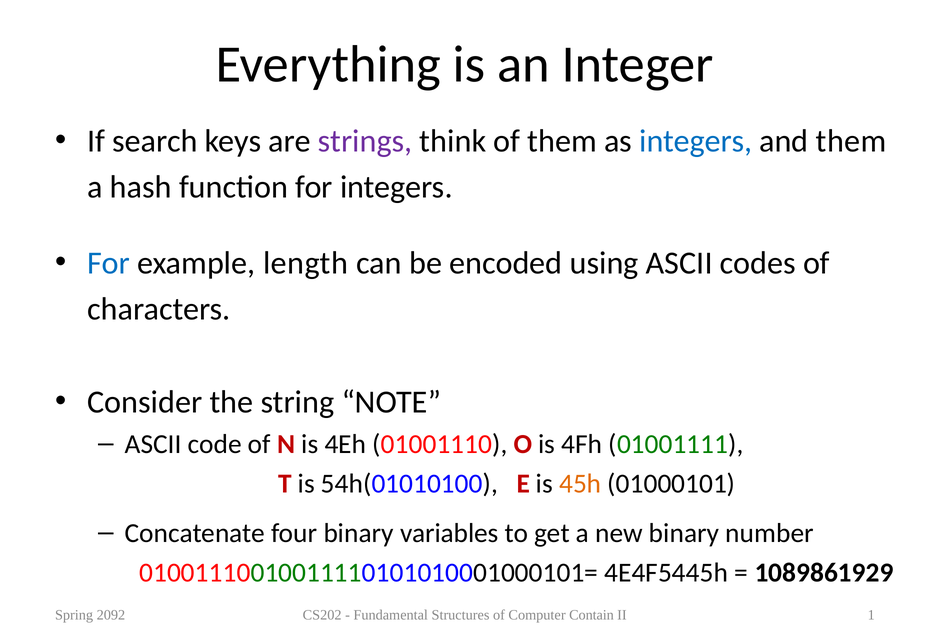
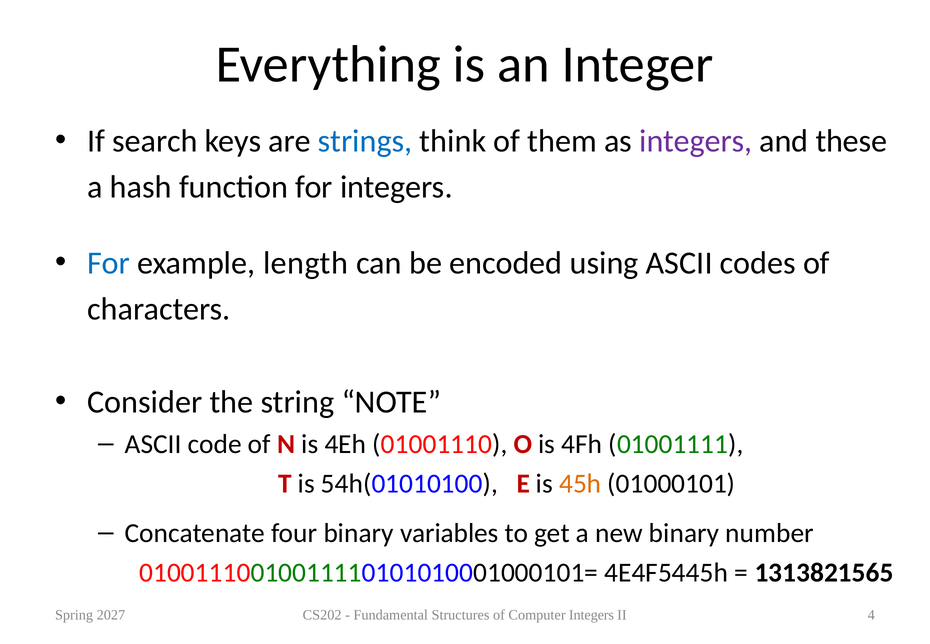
strings colour: purple -> blue
integers at (696, 141) colour: blue -> purple
and them: them -> these
1089861929: 1089861929 -> 1313821565
2092: 2092 -> 2027
Computer Contain: Contain -> Integers
1: 1 -> 4
